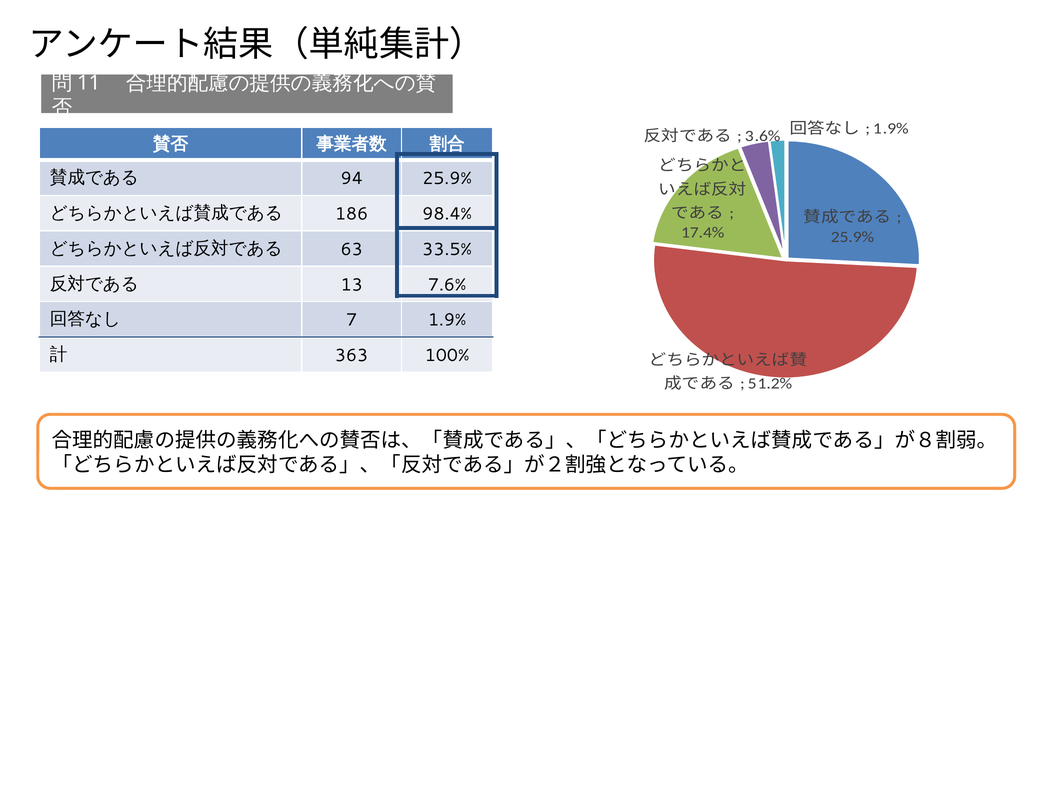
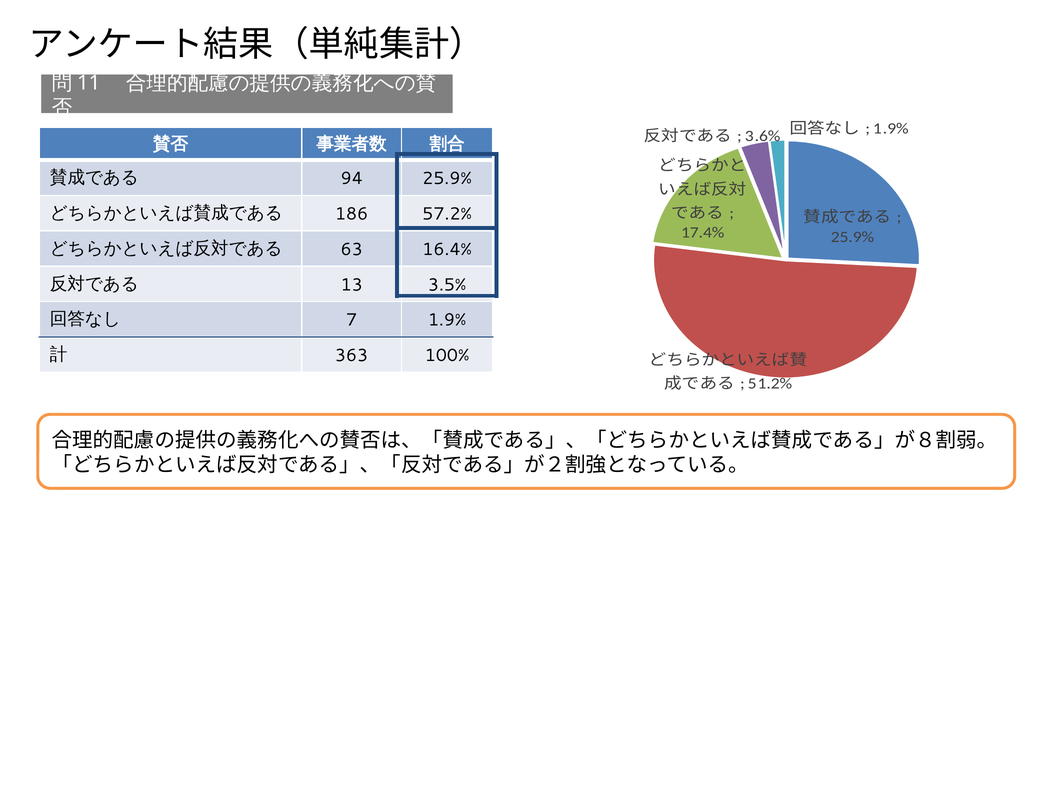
98.4%: 98.4% -> 57.2%
33.5%: 33.5% -> 16.4%
7.6%: 7.6% -> 3.5%
